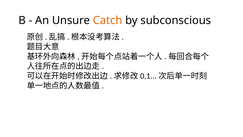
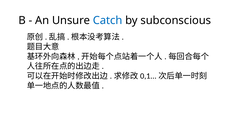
Catch colour: orange -> blue
